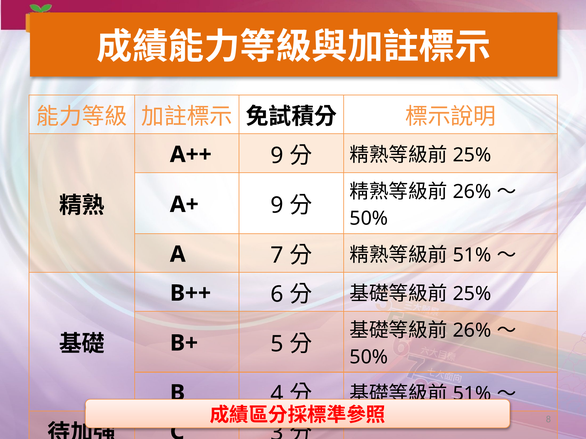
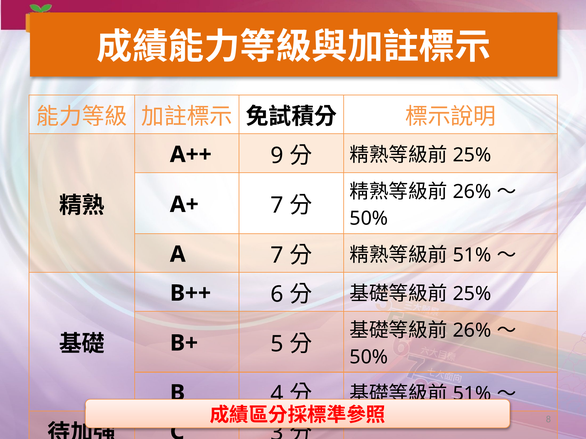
A+ 9: 9 -> 7
